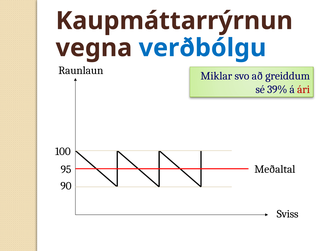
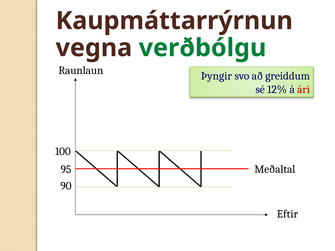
verðbólgu colour: blue -> green
Miklar: Miklar -> Þyngir
39%: 39% -> 12%
Sviss: Sviss -> Eftir
